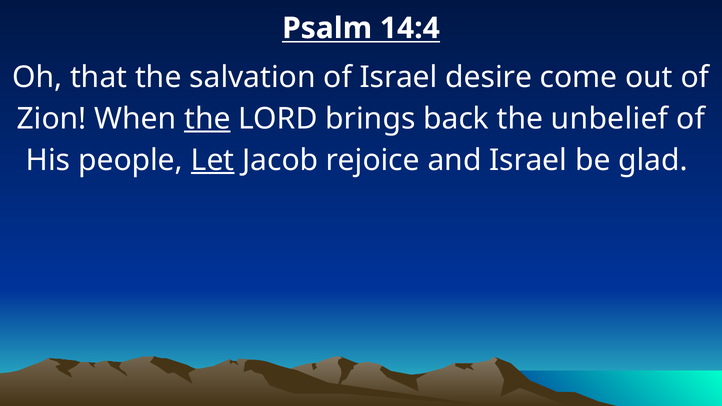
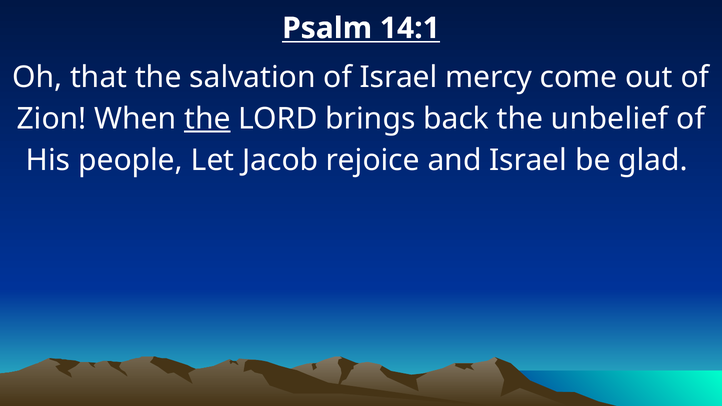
14:4: 14:4 -> 14:1
desire: desire -> mercy
Let underline: present -> none
